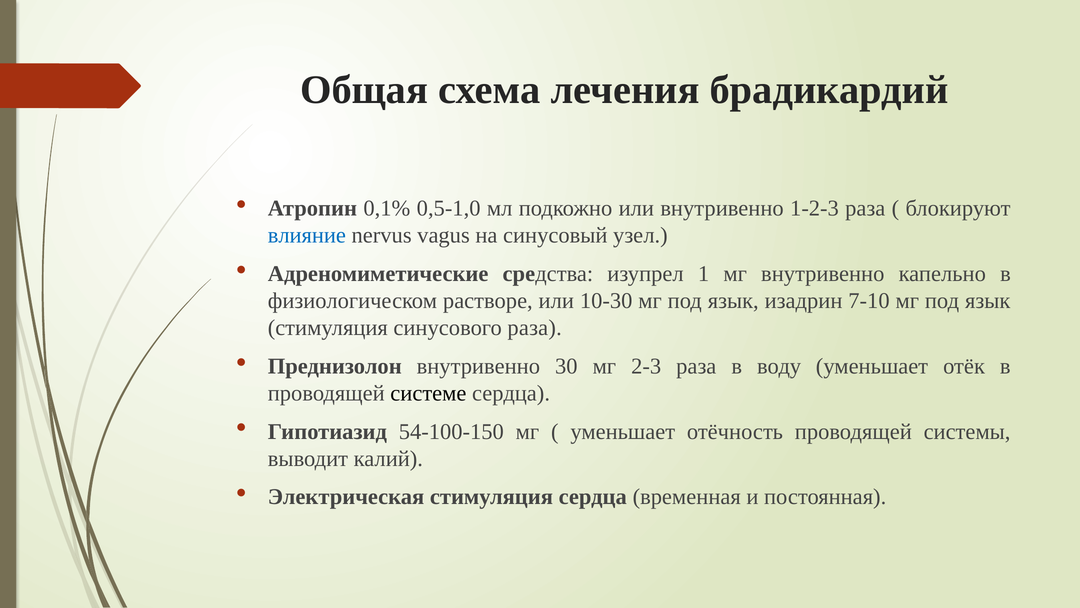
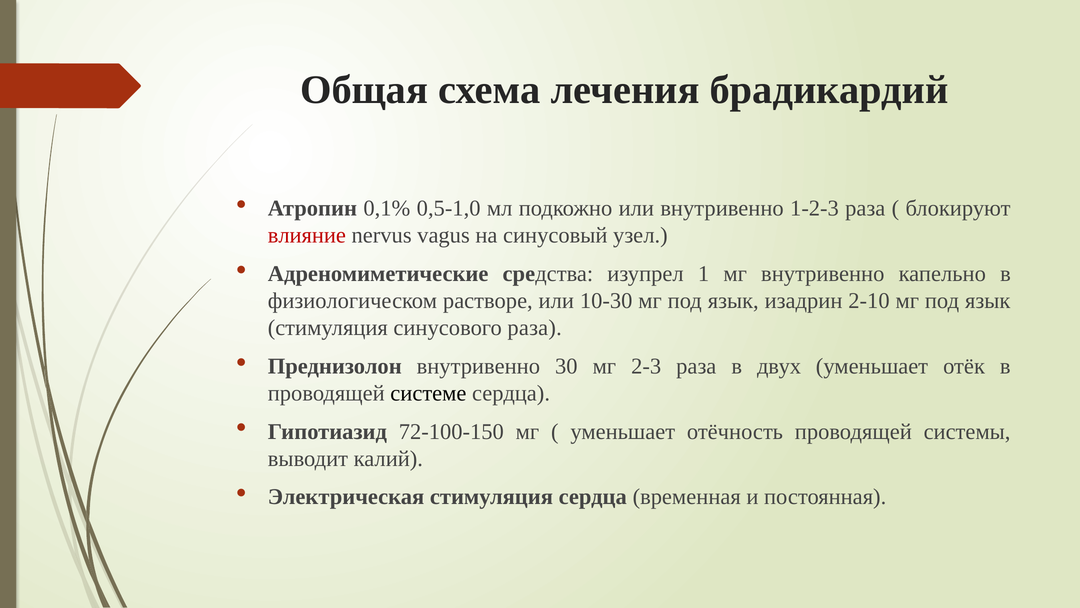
влияние colour: blue -> red
7-10: 7-10 -> 2-10
воду: воду -> двух
54-100-150: 54-100-150 -> 72-100-150
